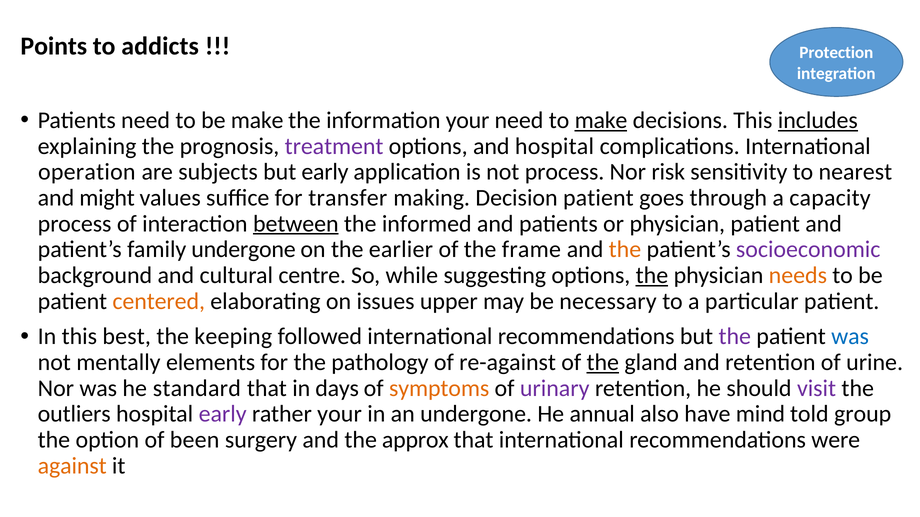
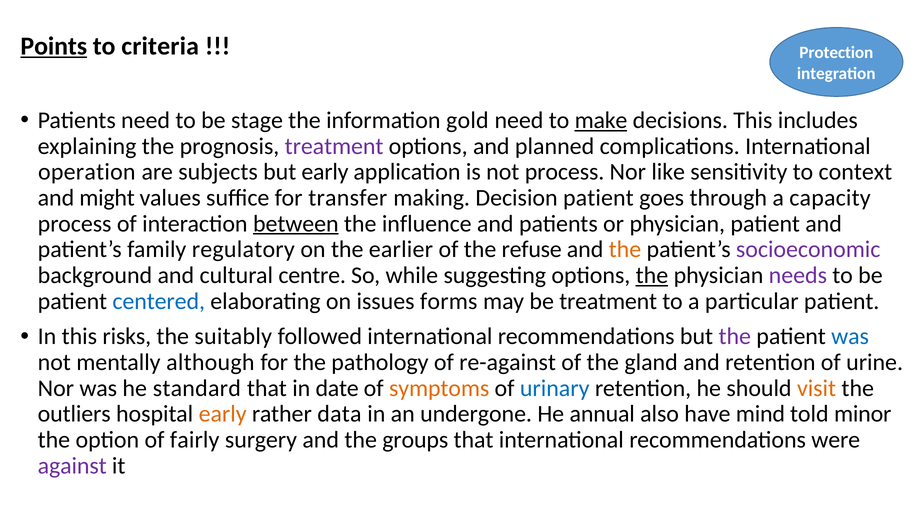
Points underline: none -> present
addicts: addicts -> criteria
be make: make -> stage
information your: your -> gold
includes underline: present -> none
and hospital: hospital -> planned
risk: risk -> like
nearest: nearest -> context
informed: informed -> influence
family undergone: undergone -> regulatory
frame: frame -> refuse
needs colour: orange -> purple
centered colour: orange -> blue
upper: upper -> forms
be necessary: necessary -> treatment
best: best -> risks
keeping: keeping -> suitably
elements: elements -> although
the at (603, 363) underline: present -> none
days: days -> date
urinary colour: purple -> blue
visit colour: purple -> orange
early at (223, 414) colour: purple -> orange
rather your: your -> data
group: group -> minor
been: been -> fairly
approx: approx -> groups
against colour: orange -> purple
